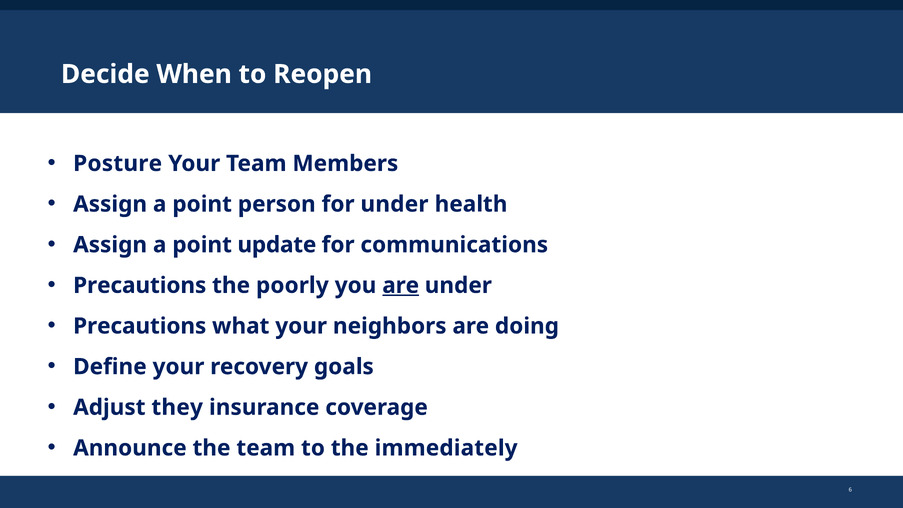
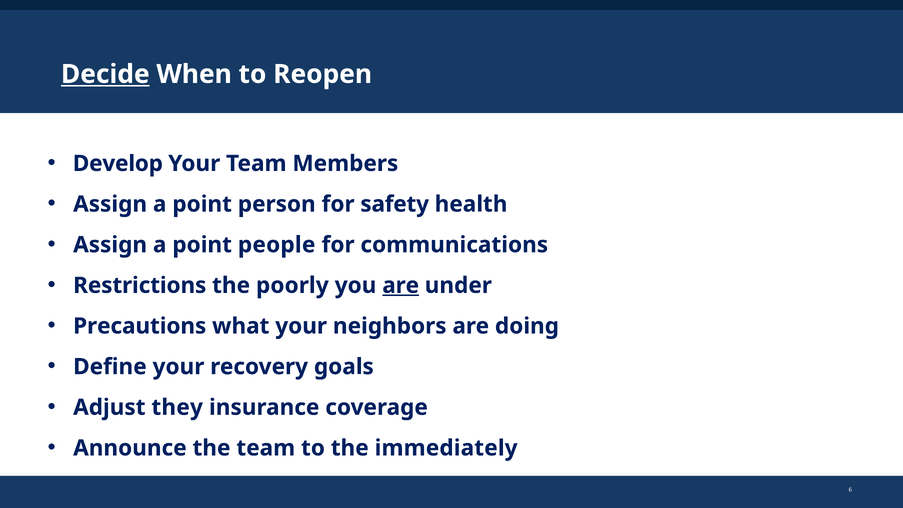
Decide underline: none -> present
Posture: Posture -> Develop
for under: under -> safety
update: update -> people
Precautions at (140, 285): Precautions -> Restrictions
